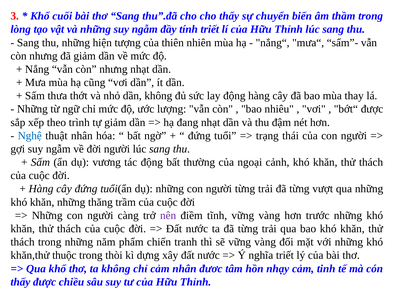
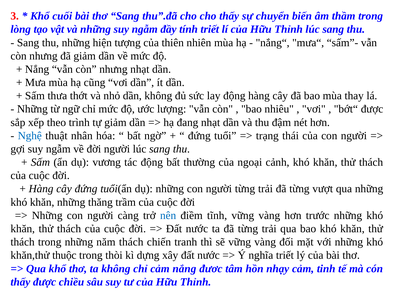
nên colour: purple -> blue
năm phẩm: phẩm -> thách
cảm nhân: nhân -> nắng
